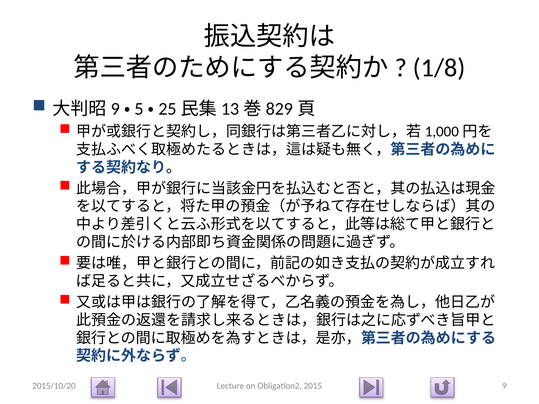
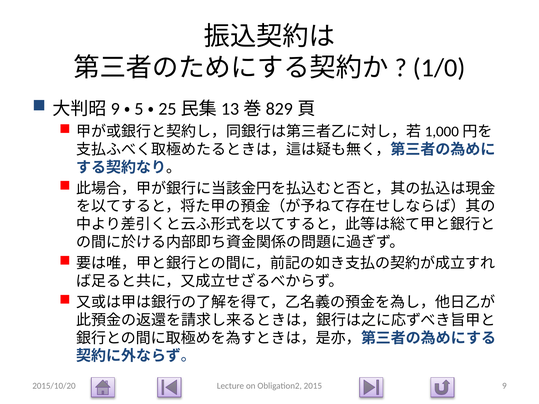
1/8: 1/8 -> 1/0
